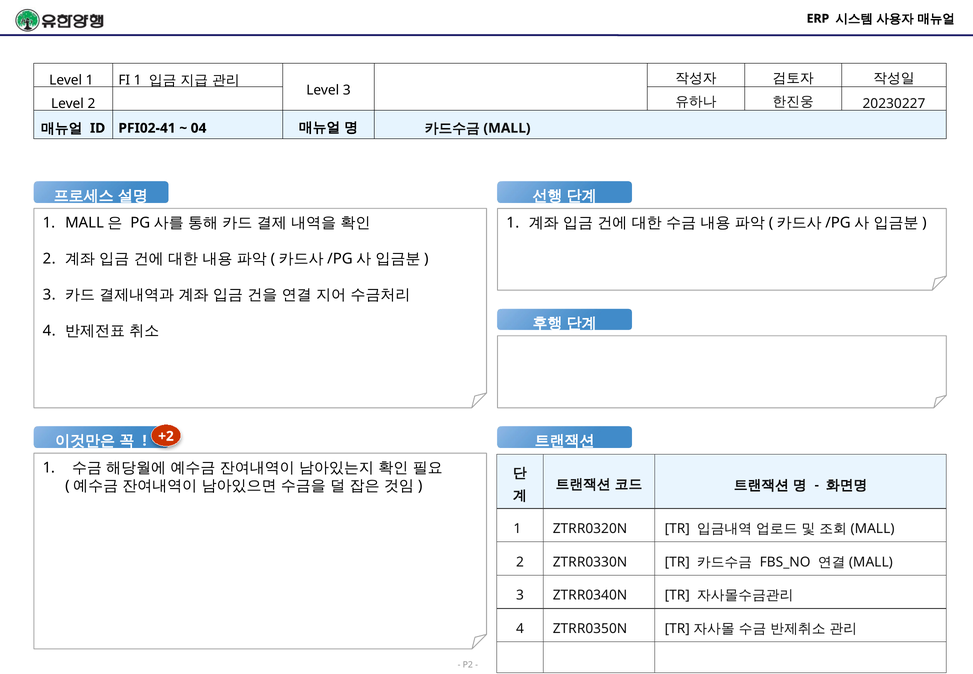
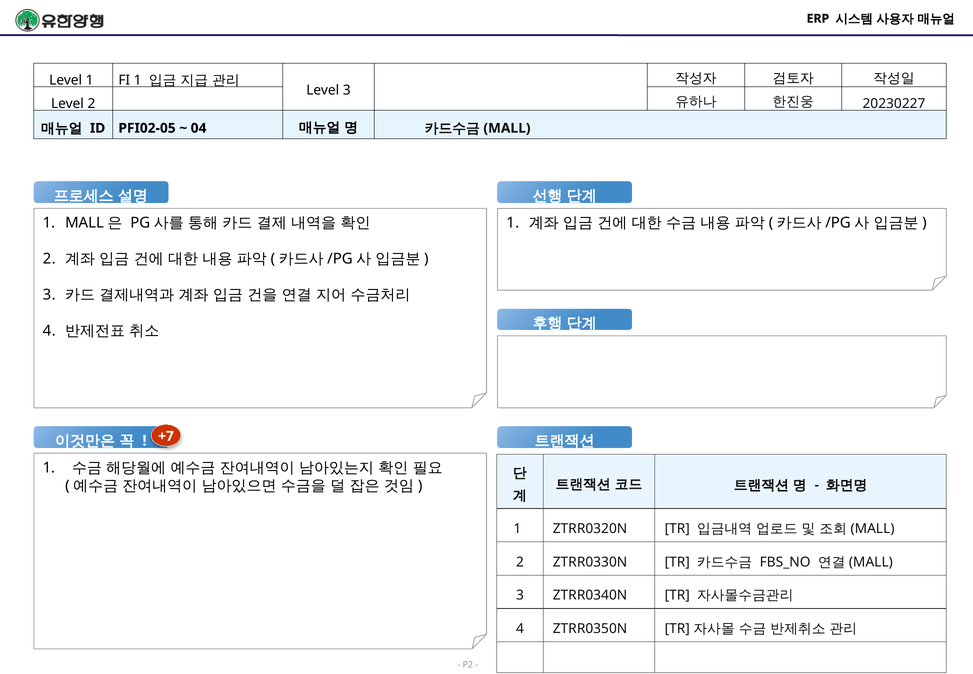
PFI02-41: PFI02-41 -> PFI02-05
+2: +2 -> +7
